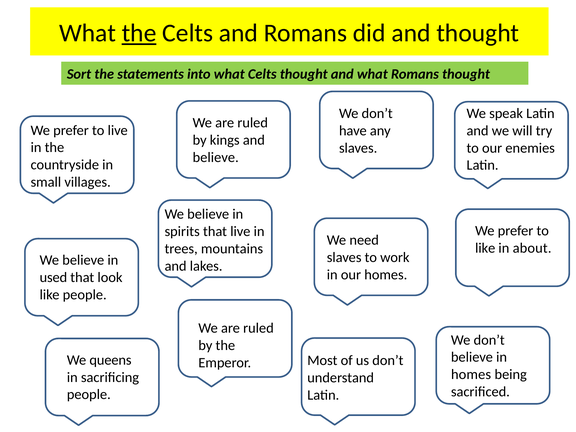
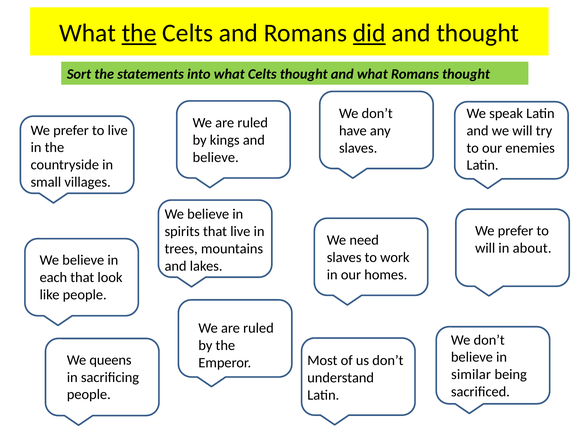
did underline: none -> present
like at (485, 248): like -> will
used: used -> each
homes at (471, 375): homes -> similar
